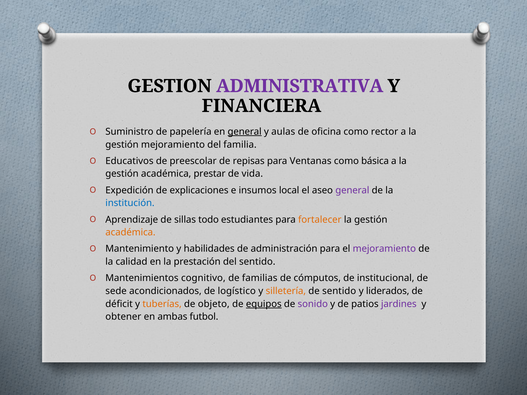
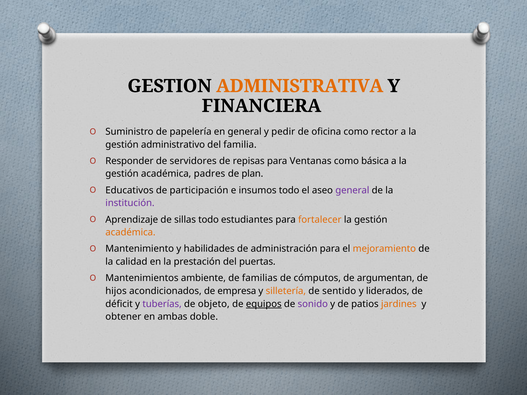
ADMINISTRATIVA colour: purple -> orange
general at (245, 132) underline: present -> none
aulas: aulas -> pedir
gestión mejoramiento: mejoramiento -> administrativo
Educativos: Educativos -> Responder
preescolar: preescolar -> servidores
prestar: prestar -> padres
vida: vida -> plan
Expedición: Expedición -> Educativos
explicaciones: explicaciones -> participación
insumos local: local -> todo
institución colour: blue -> purple
mejoramiento at (384, 249) colour: purple -> orange
del sentido: sentido -> puertas
cognitivo: cognitivo -> ambiente
institucional: institucional -> argumentan
sede: sede -> hijos
logístico: logístico -> empresa
tuberías colour: orange -> purple
jardines colour: purple -> orange
futbol: futbol -> doble
